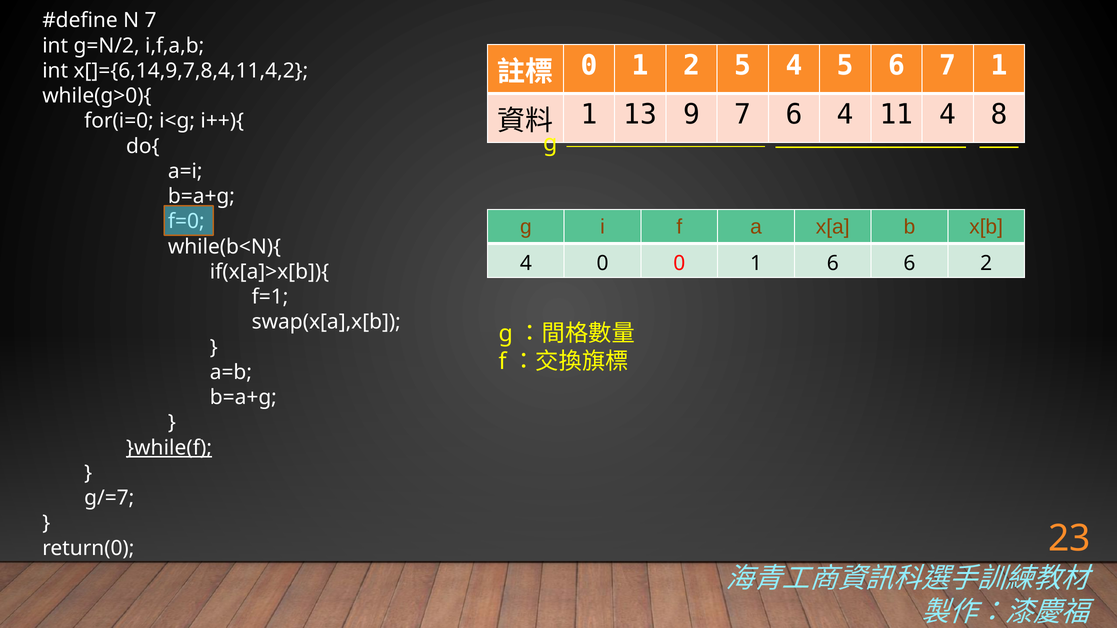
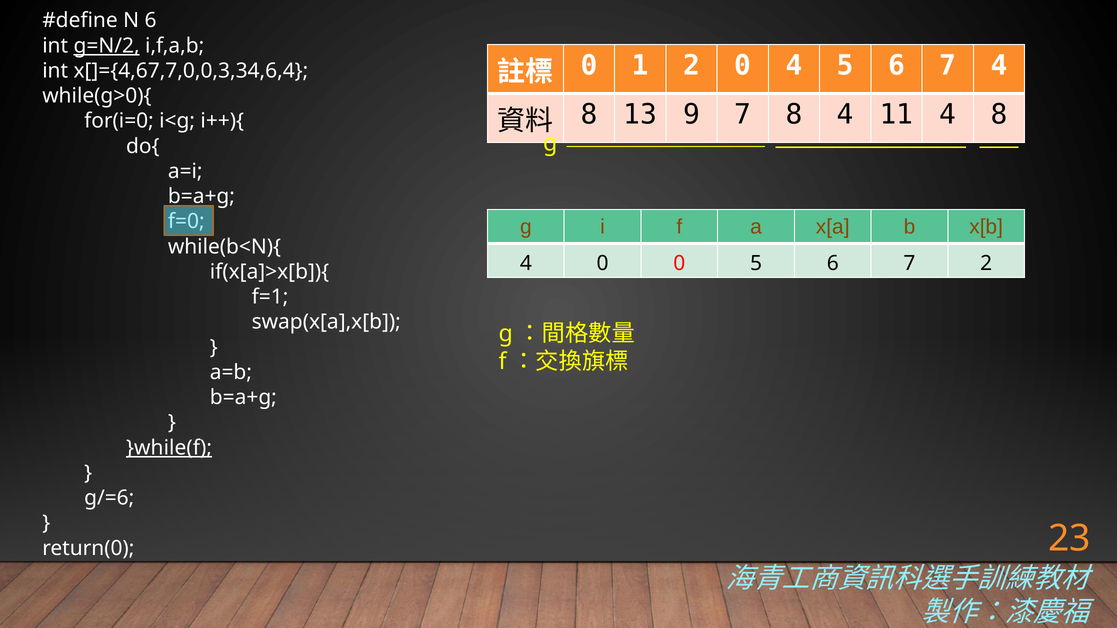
N 7: 7 -> 6
g=N/2 underline: none -> present
2 5: 5 -> 0
7 1: 1 -> 4
x[]={6,14,9,7,8,4,11,4,2: x[]={6,14,9,7,8,4,11,4,2 -> x[]={4,67,7,0,0,3,34,6,4
1 at (589, 114): 1 -> 8
7 6: 6 -> 8
0 0 1: 1 -> 5
6 at (909, 263): 6 -> 7
g/=7: g/=7 -> g/=6
